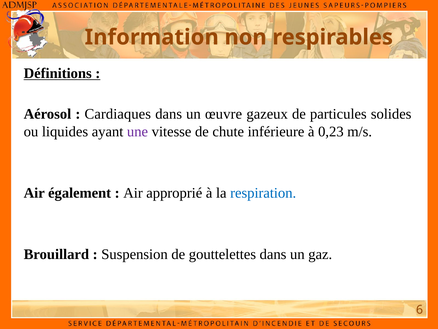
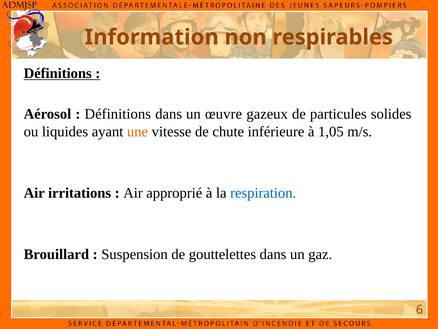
Cardiaques at (118, 114): Cardiaques -> Définitions
une colour: purple -> orange
0,23: 0,23 -> 1,05
également: également -> irritations
